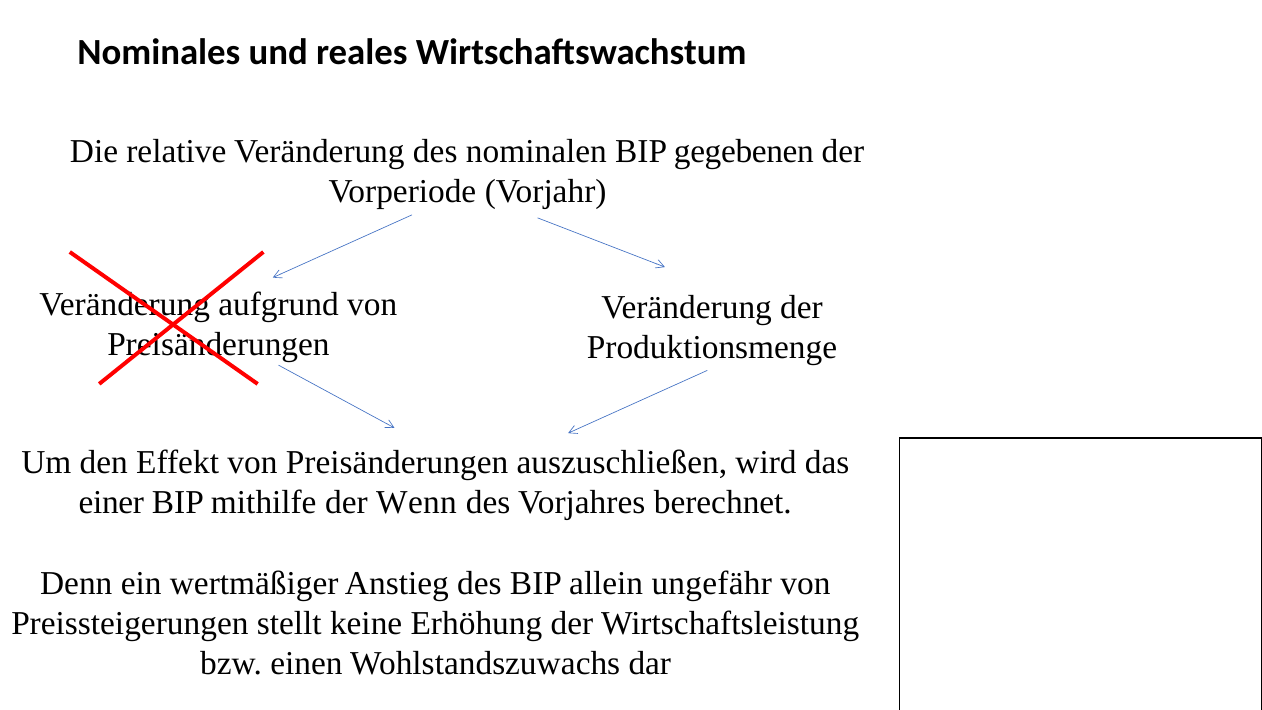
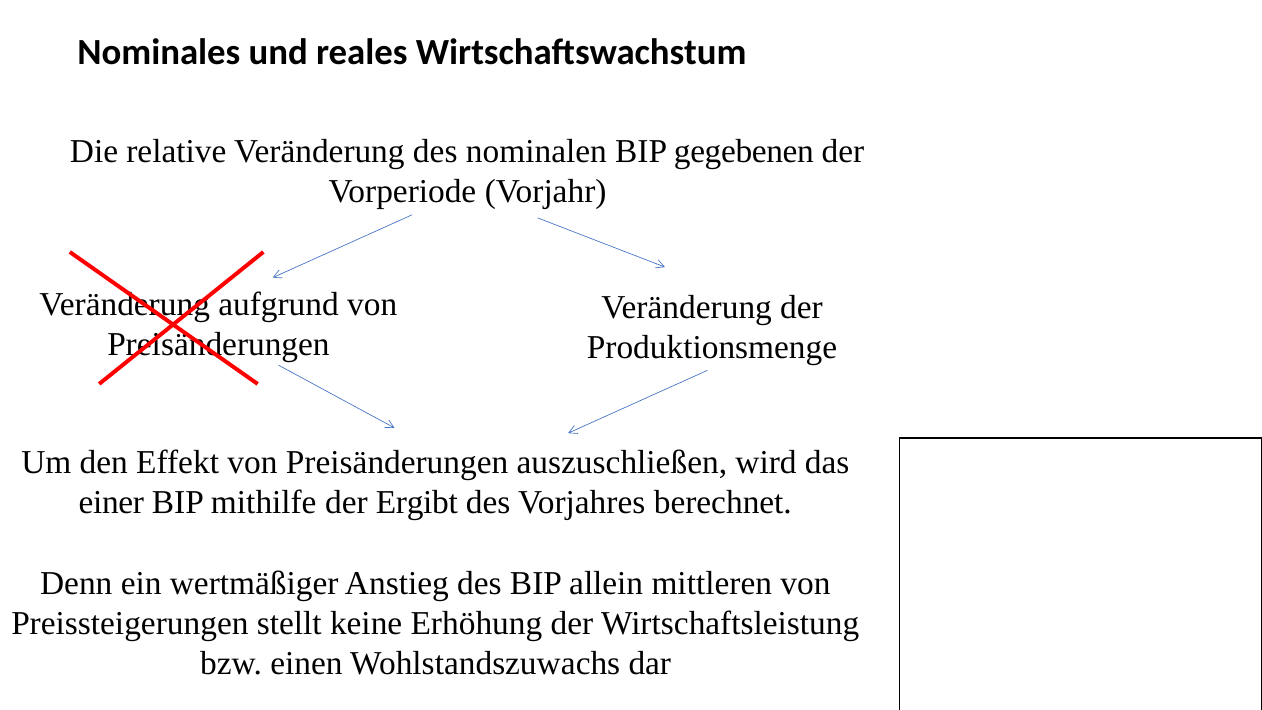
Wenn: Wenn -> Ergibt
ungefähr: ungefähr -> mittleren
